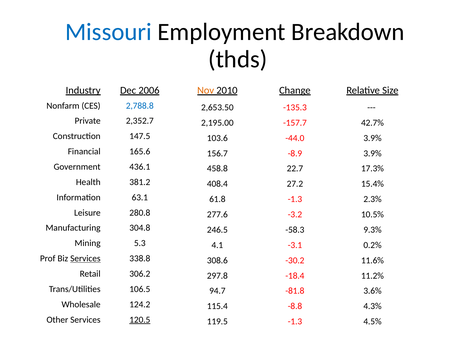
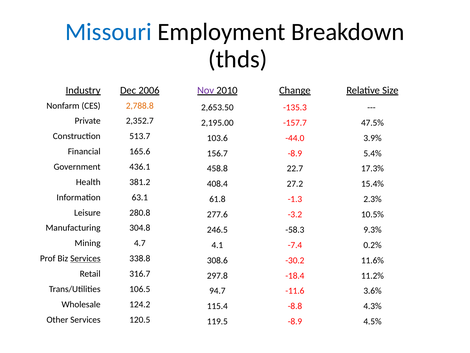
Nov colour: orange -> purple
2,788.8 colour: blue -> orange
42.7%: 42.7% -> 47.5%
147.5: 147.5 -> 513.7
-8.9 3.9%: 3.9% -> 5.4%
5.3: 5.3 -> 4.7
-3.1: -3.1 -> -7.4
306.2: 306.2 -> 316.7
-81.8: -81.8 -> -11.6
120.5 underline: present -> none
119.5 -1.3: -1.3 -> -8.9
